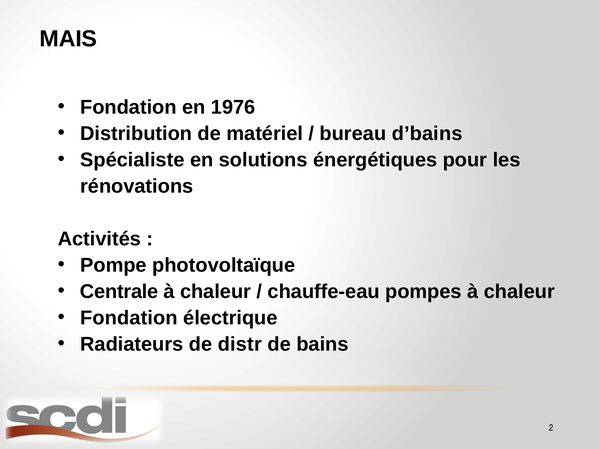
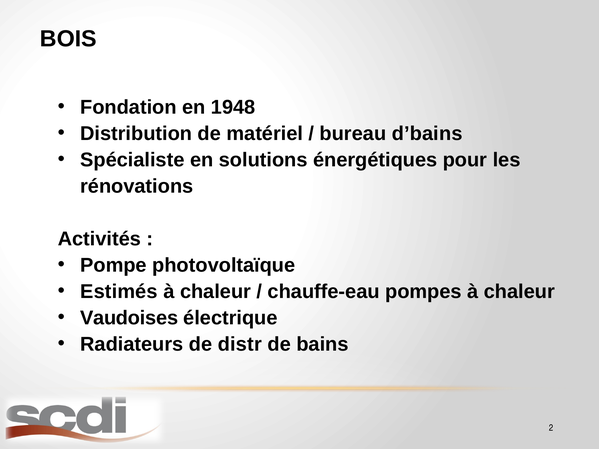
MAIS: MAIS -> BOIS
1976: 1976 -> 1948
Centrale: Centrale -> Estimés
Fondation at (129, 318): Fondation -> Vaudoises
